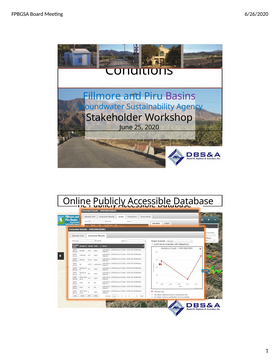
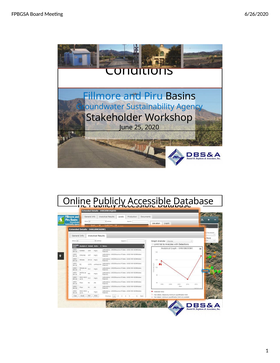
Basins colour: purple -> black
